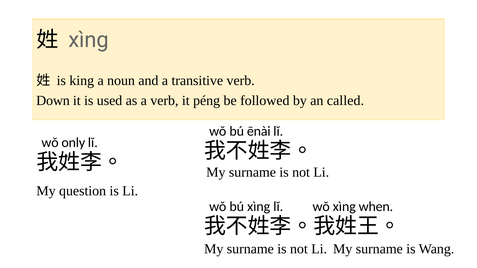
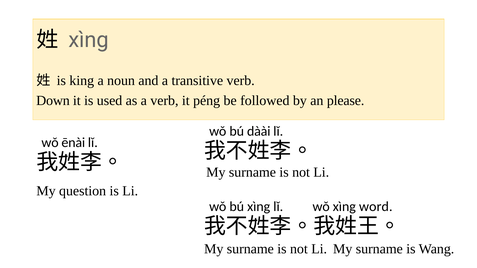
called: called -> please
ēnài: ēnài -> dàài
only: only -> ēnài
when: when -> word
